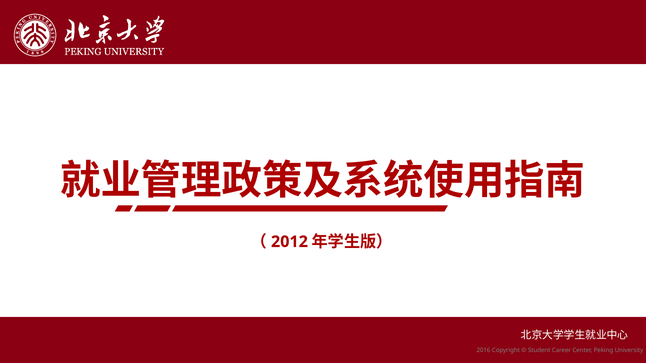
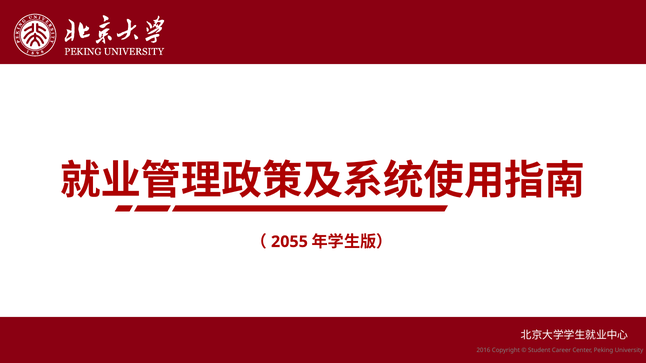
2012: 2012 -> 2055
